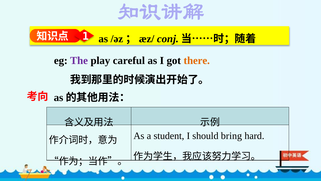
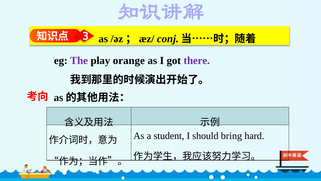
1: 1 -> 3
careful: careful -> orange
there colour: orange -> purple
